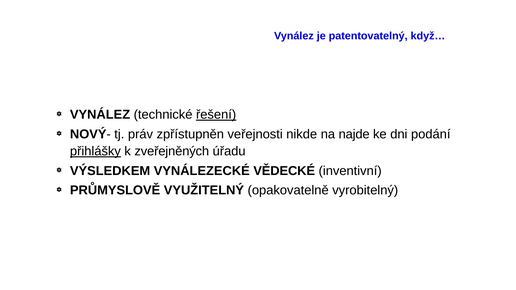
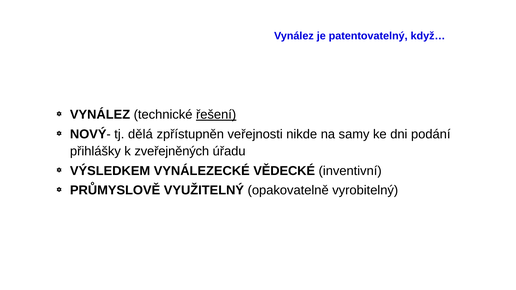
práv: práv -> dělá
najde: najde -> samy
přihlášky underline: present -> none
